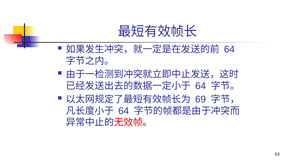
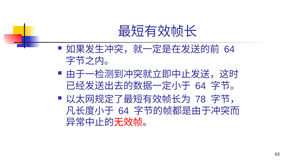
69: 69 -> 78
